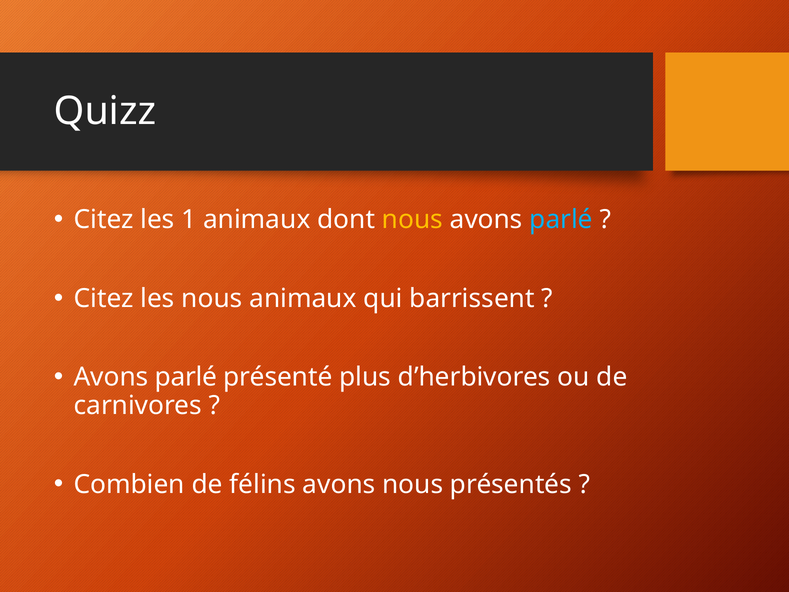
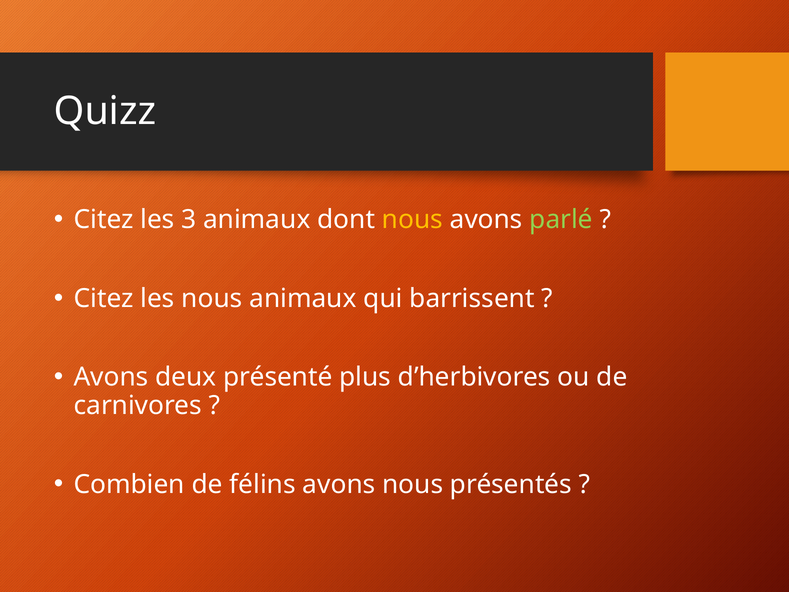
1: 1 -> 3
parlé at (561, 220) colour: light blue -> light green
parlé at (186, 377): parlé -> deux
